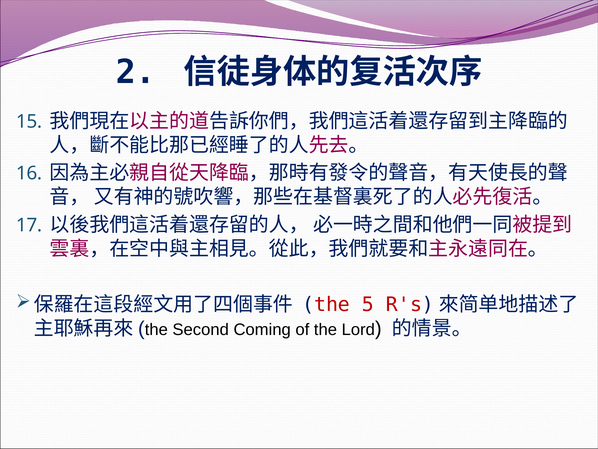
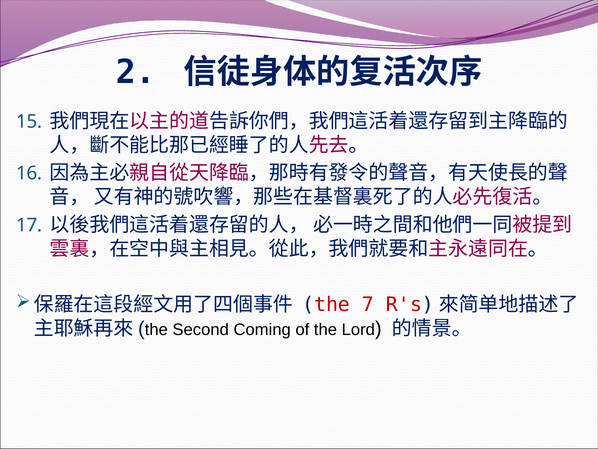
5: 5 -> 7
